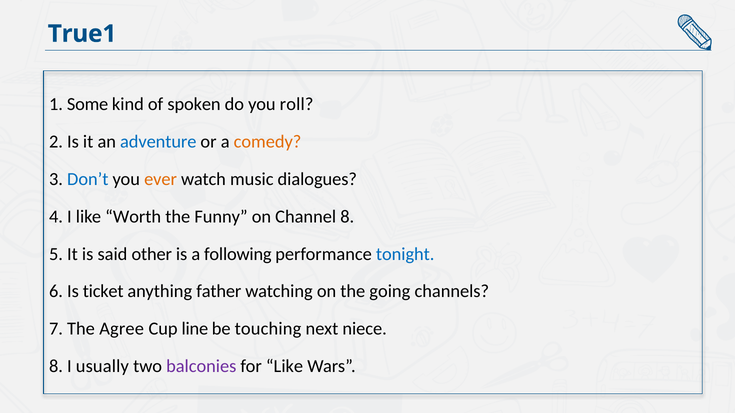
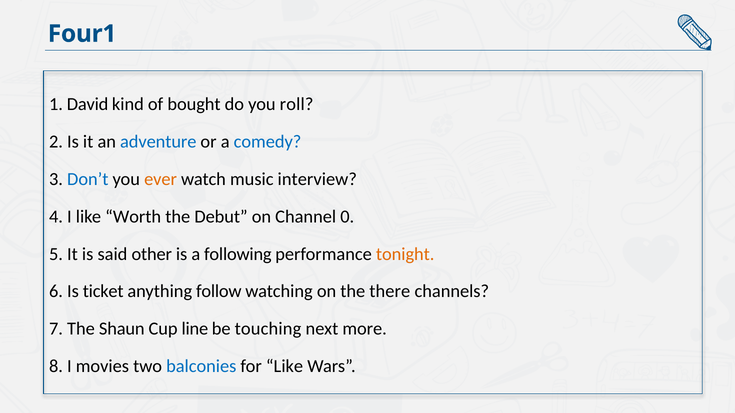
True1: True1 -> Four1
Some: Some -> David
spoken: spoken -> bought
comedy colour: orange -> blue
dialogues: dialogues -> interview
Funny: Funny -> Debut
Channel 8: 8 -> 0
tonight colour: blue -> orange
father: father -> follow
going: going -> there
Agree: Agree -> Shaun
niece: niece -> more
usually: usually -> movies
balconies colour: purple -> blue
